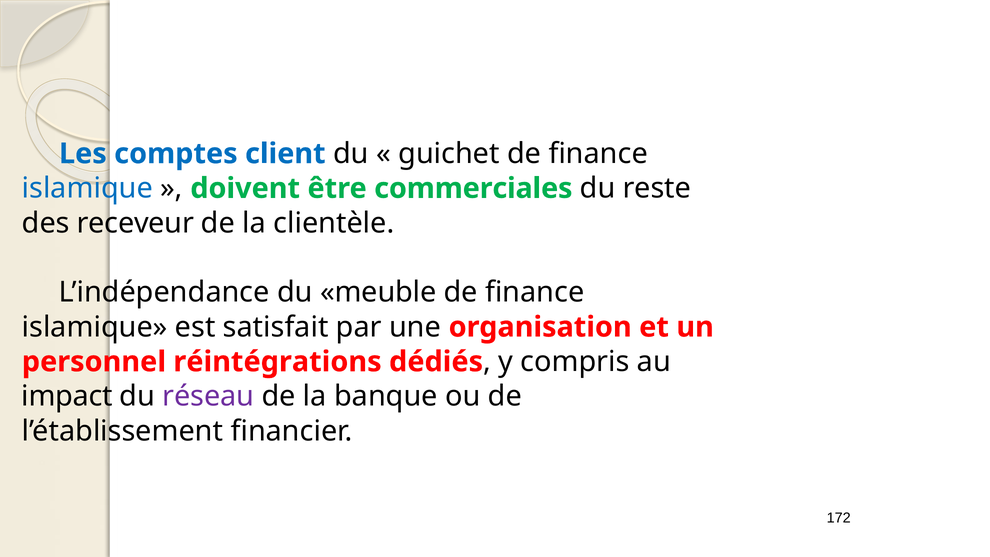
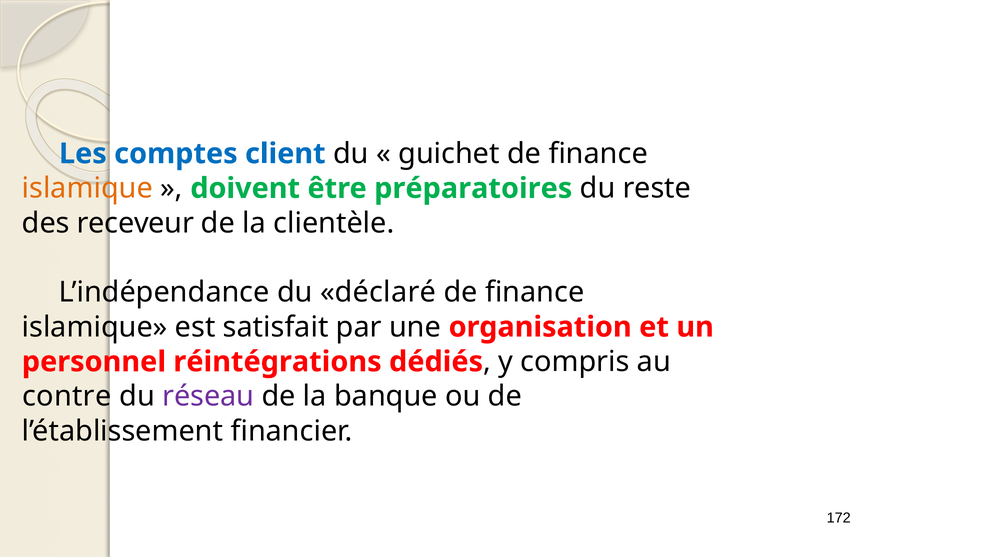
islamique at (87, 188) colour: blue -> orange
commerciales: commerciales -> préparatoires
meuble: meuble -> déclaré
impact: impact -> contre
